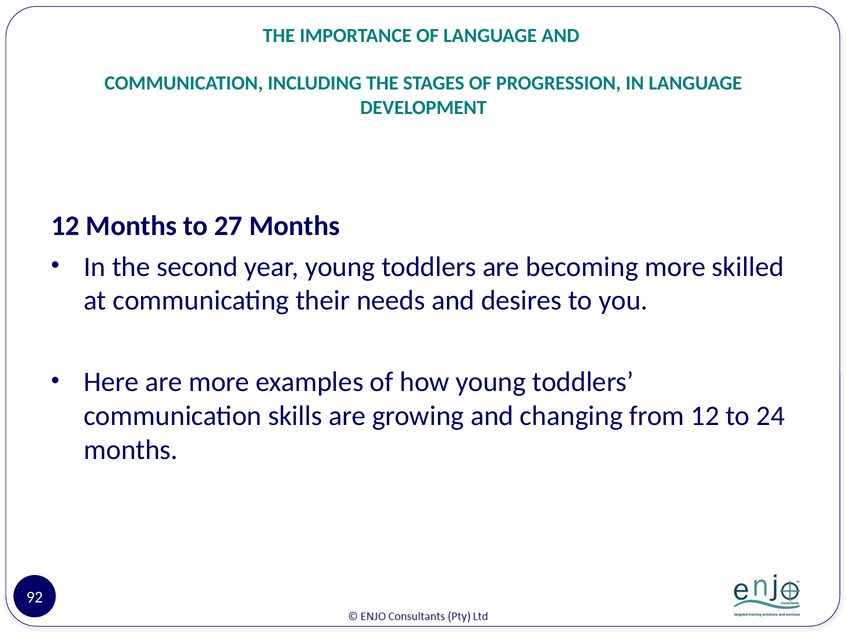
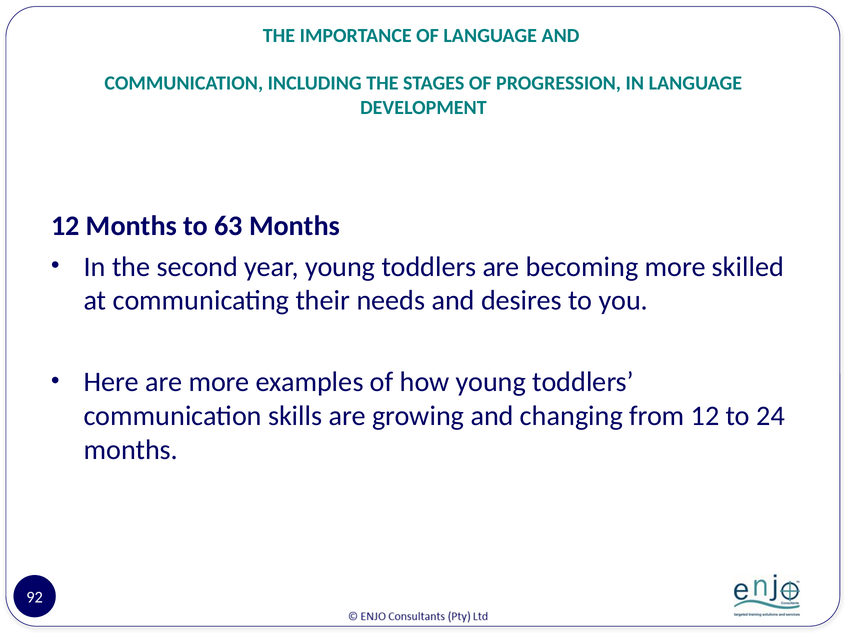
27: 27 -> 63
